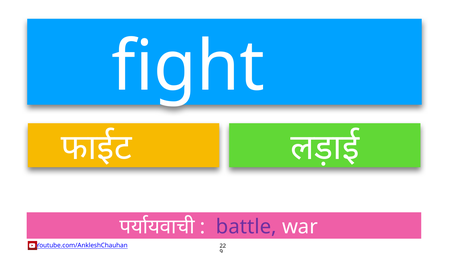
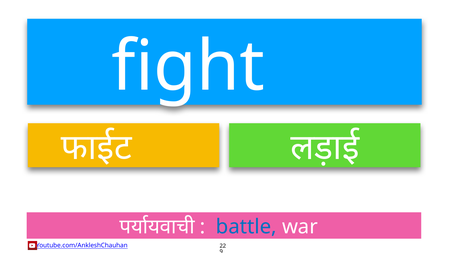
battle colour: purple -> blue
